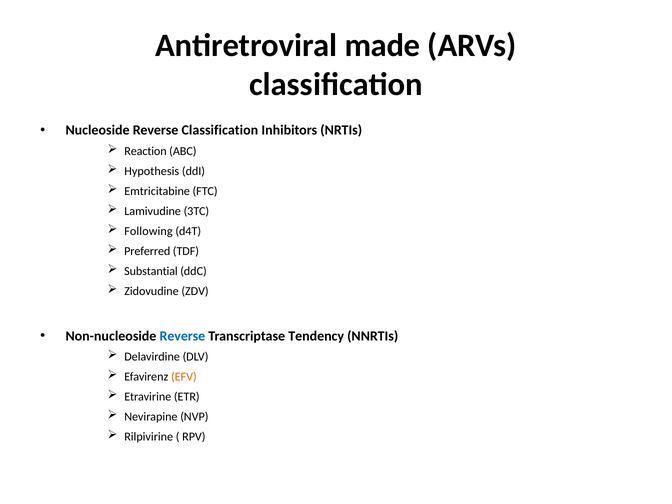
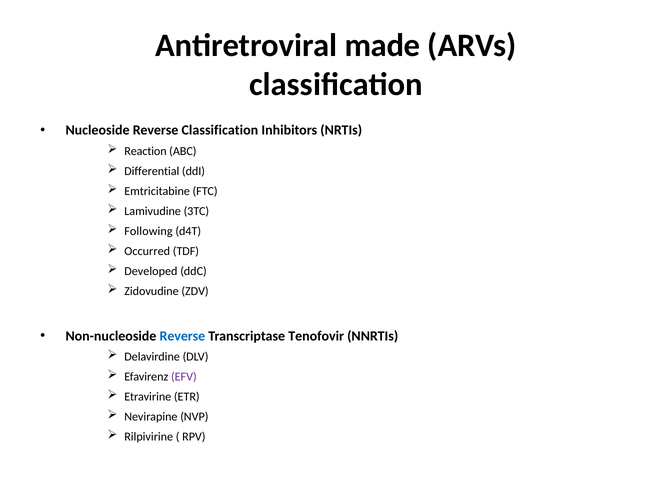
Hypothesis: Hypothesis -> Differential
Preferred: Preferred -> Occurred
Substantial: Substantial -> Developed
Tendency: Tendency -> Tenofovir
EFV colour: orange -> purple
